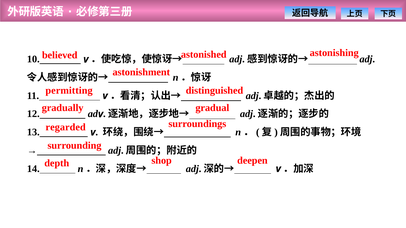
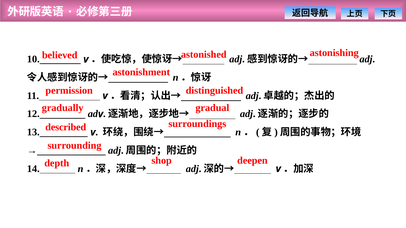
permitting: permitting -> permission
regarded: regarded -> described
